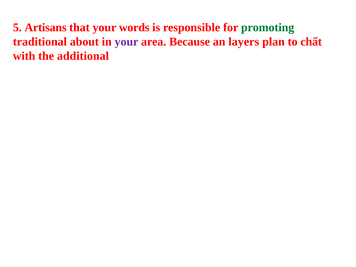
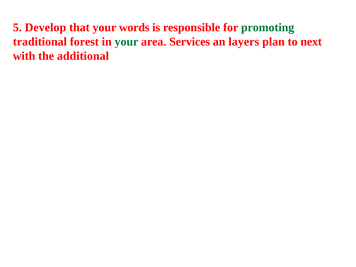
Artisans: Artisans -> Develop
about: about -> forest
your at (127, 42) colour: purple -> green
Because: Because -> Services
chất: chất -> next
